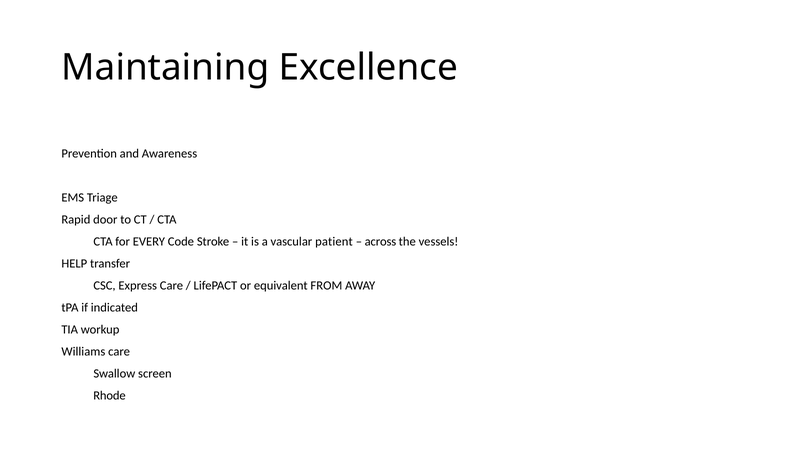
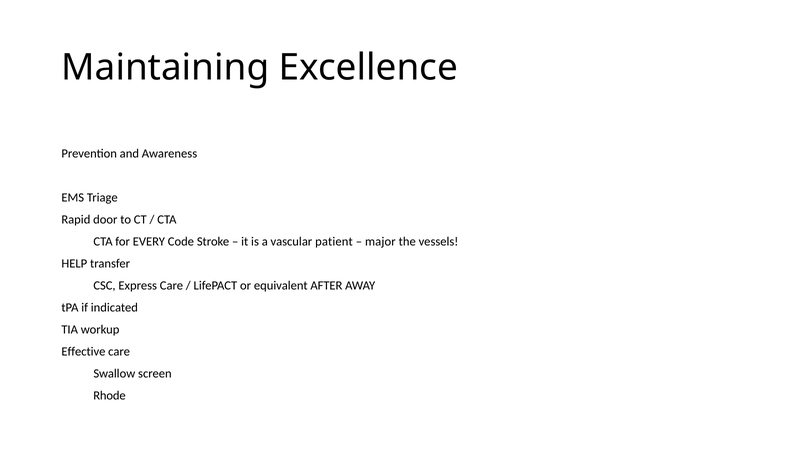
across: across -> major
FROM: FROM -> AFTER
Williams: Williams -> Effective
